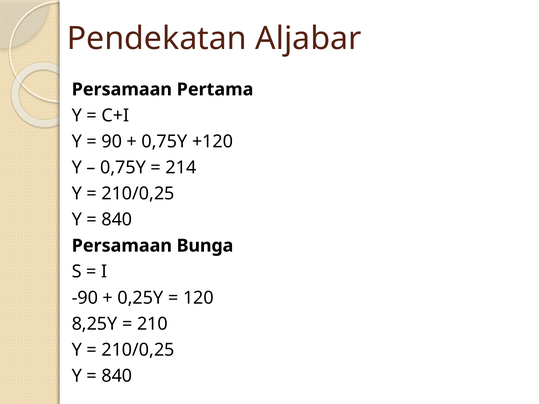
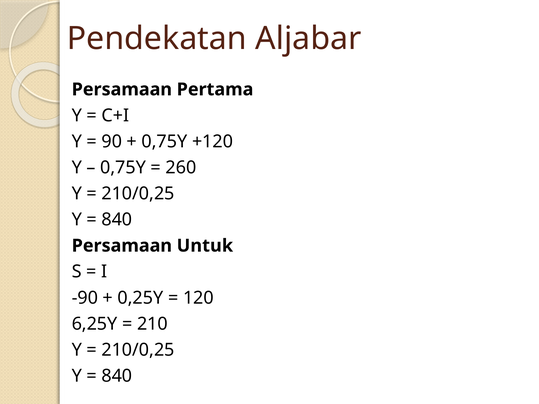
214: 214 -> 260
Bunga: Bunga -> Untuk
8,25Y: 8,25Y -> 6,25Y
